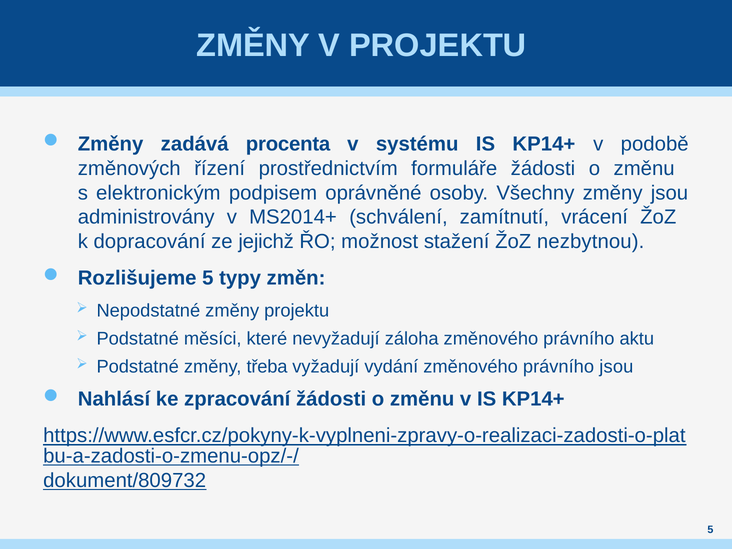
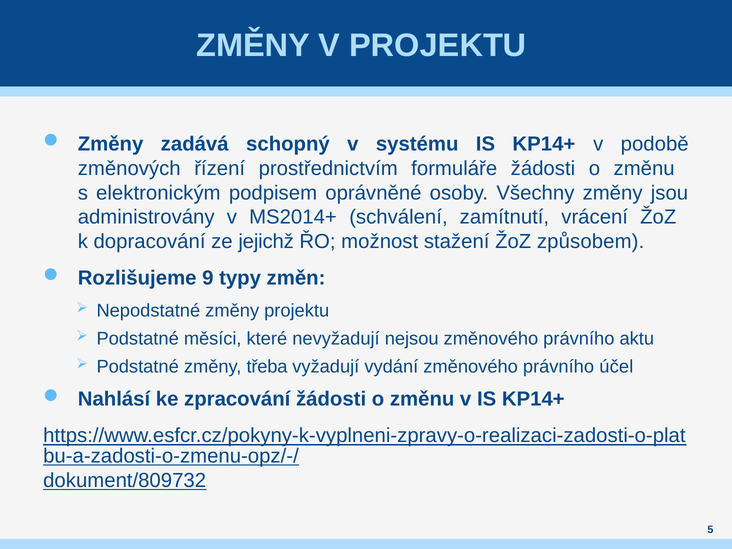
procenta: procenta -> schopný
nezbytnou: nezbytnou -> způsobem
Rozlišujeme 5: 5 -> 9
záloha: záloha -> nejsou
právního jsou: jsou -> účel
